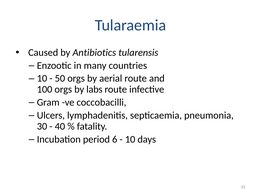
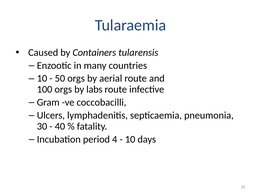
Antibiotics: Antibiotics -> Containers
6: 6 -> 4
